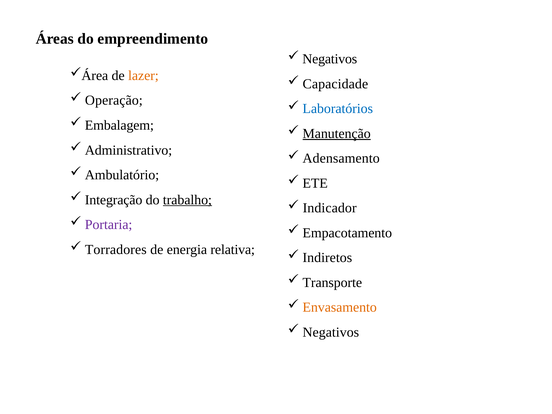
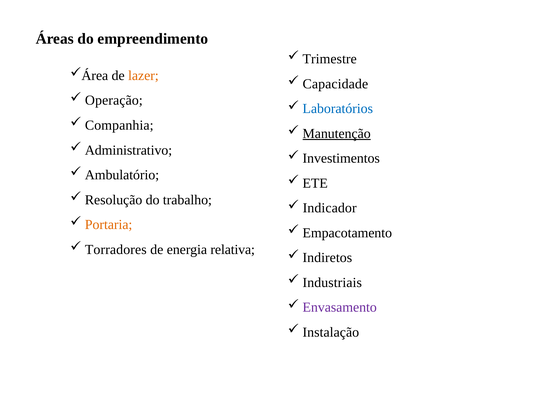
Negativos at (330, 59): Negativos -> Trimestre
Embalagem: Embalagem -> Companhia
Adensamento: Adensamento -> Investimentos
Integração: Integração -> Resolução
trabalho underline: present -> none
Portaria colour: purple -> orange
Transporte: Transporte -> Industriais
Envasamento colour: orange -> purple
Negativos at (331, 332): Negativos -> Instalação
